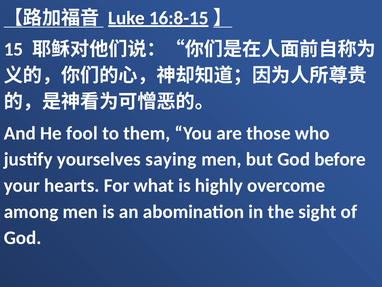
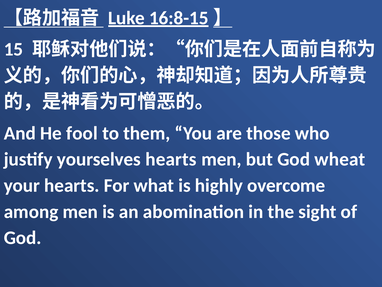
yourselves saying: saying -> hearts
before: before -> wheat
